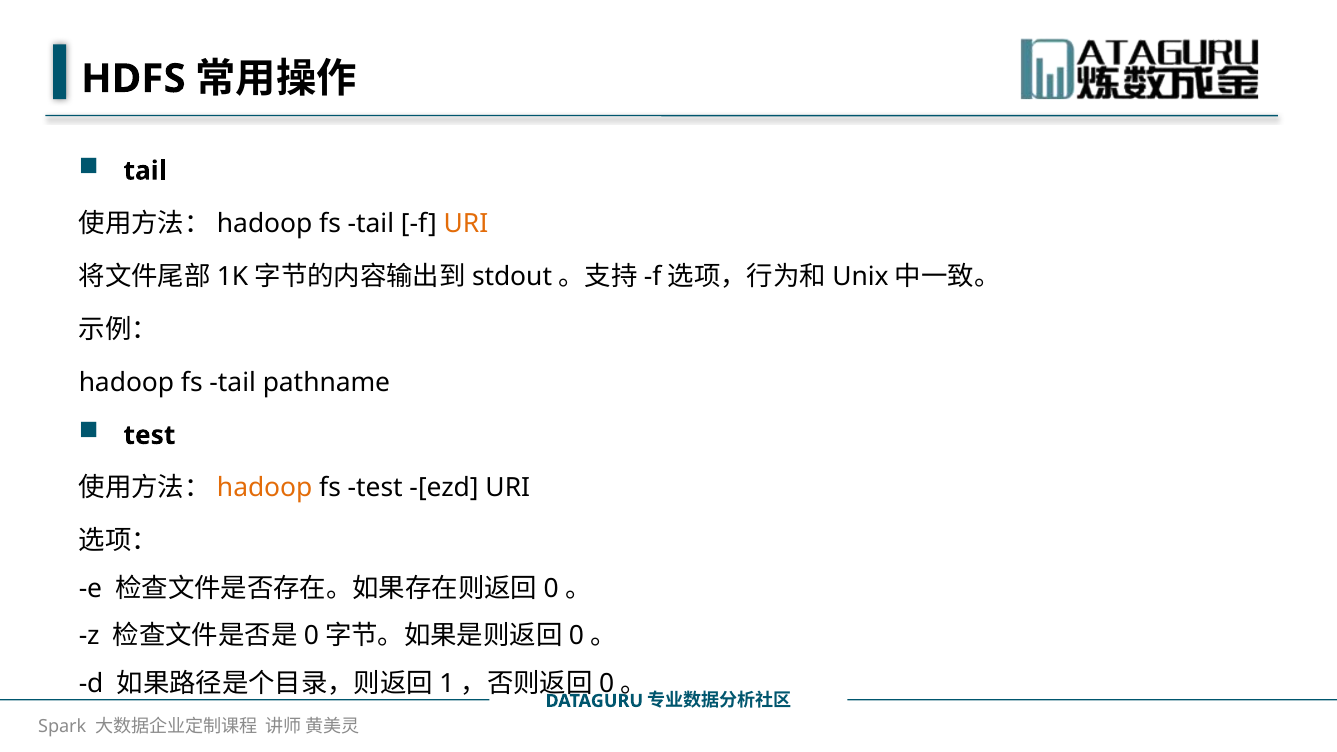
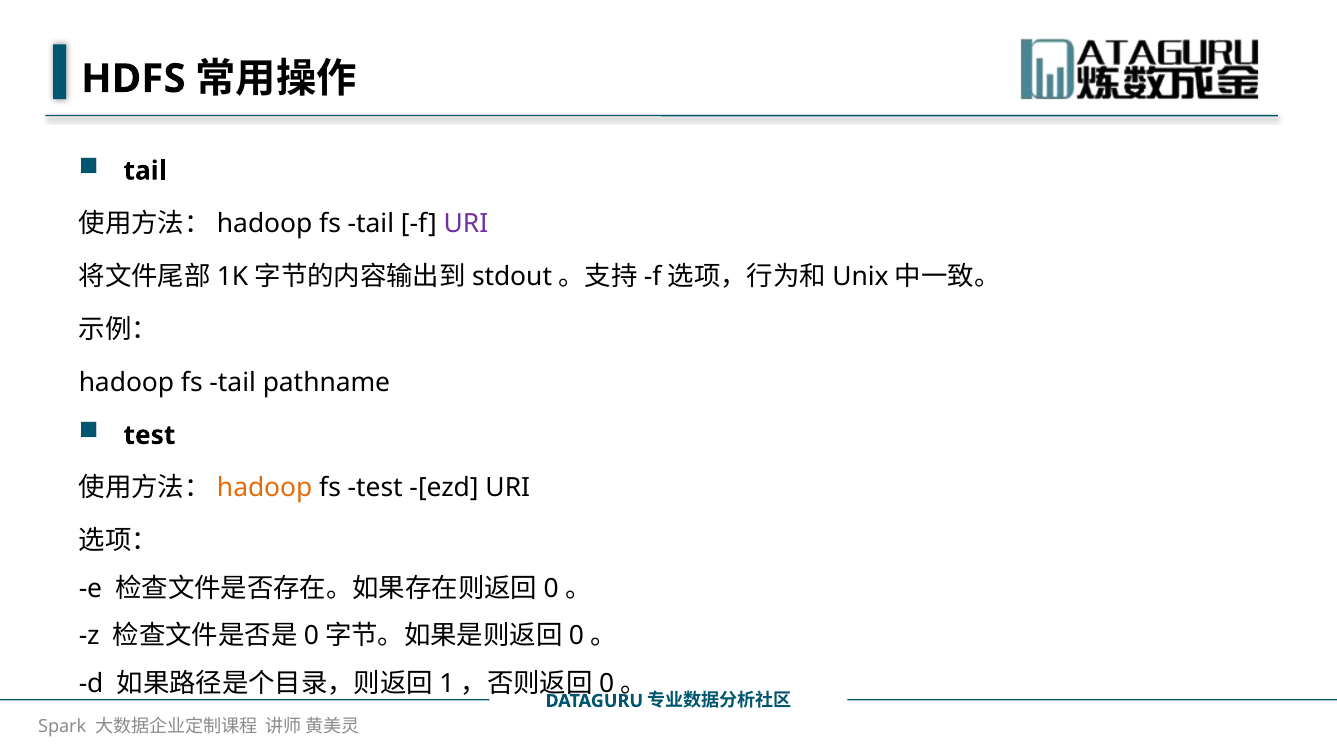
URI at (466, 224) colour: orange -> purple
